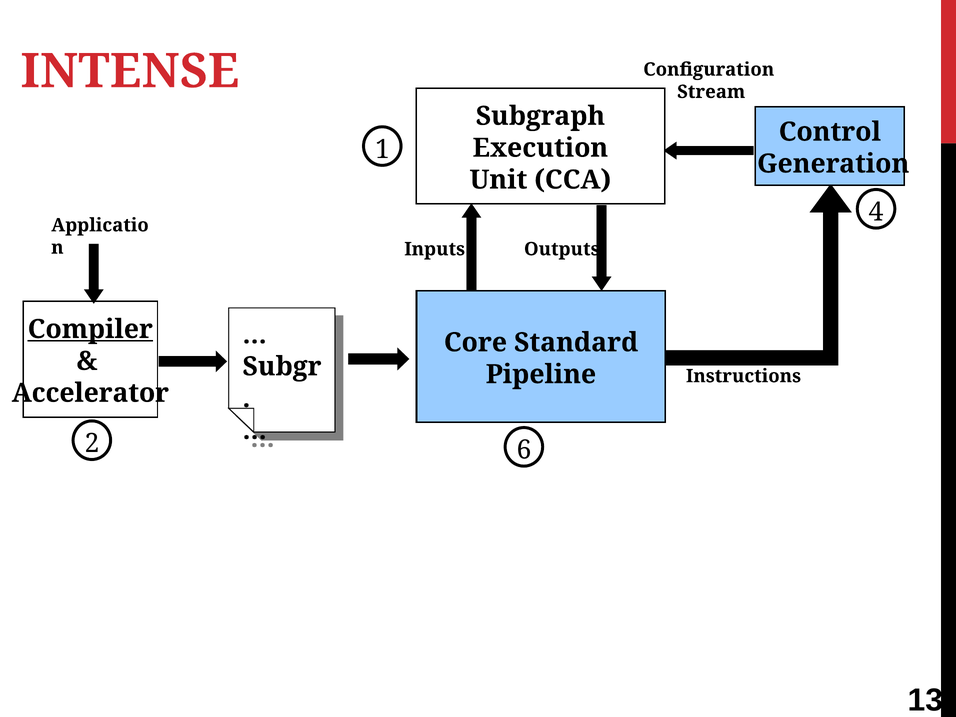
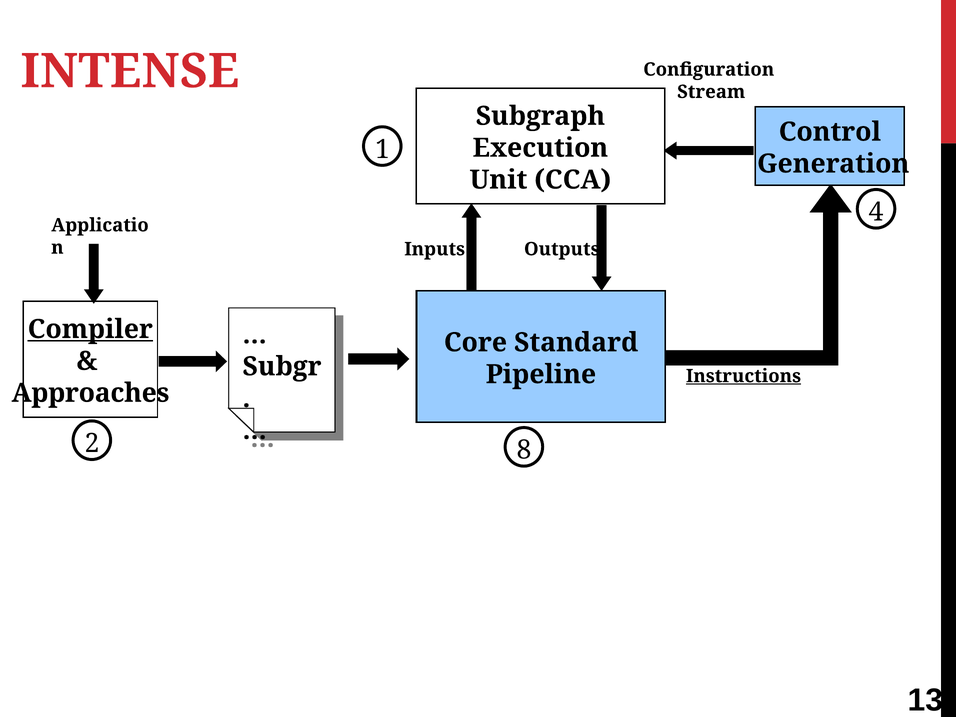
Instructions underline: none -> present
Accelerator: Accelerator -> Approaches
6: 6 -> 8
